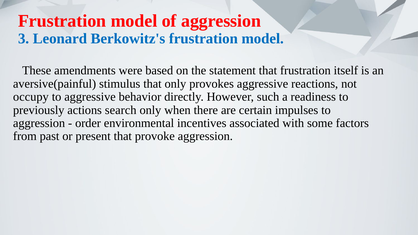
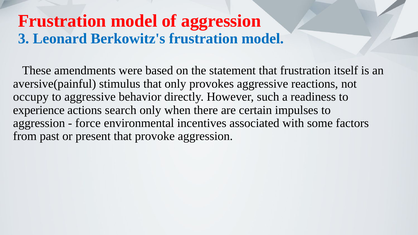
previously: previously -> experience
order: order -> force
